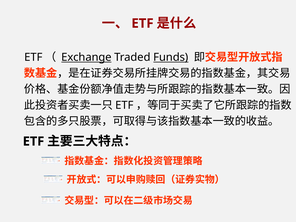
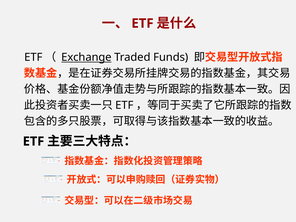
Funds underline: present -> none
